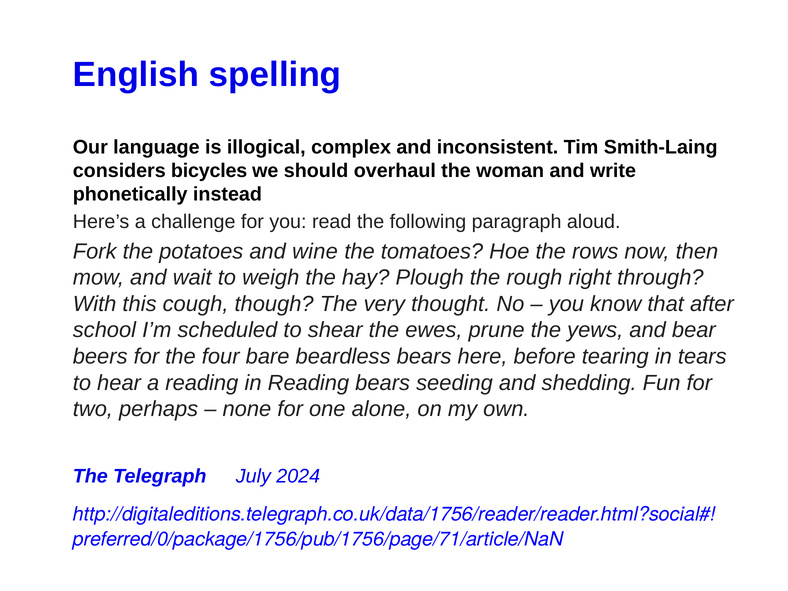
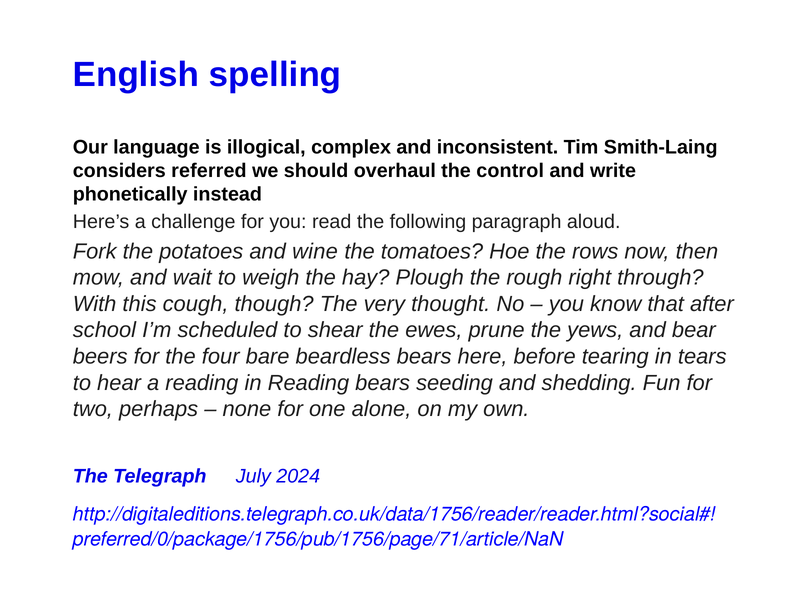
bicycles: bicycles -> referred
woman: woman -> control
